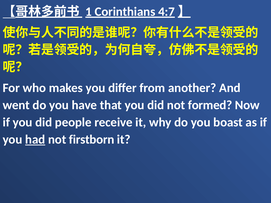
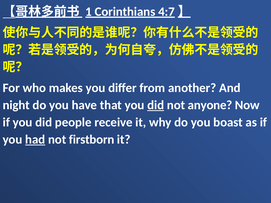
went: went -> night
did at (156, 105) underline: none -> present
formed: formed -> anyone
